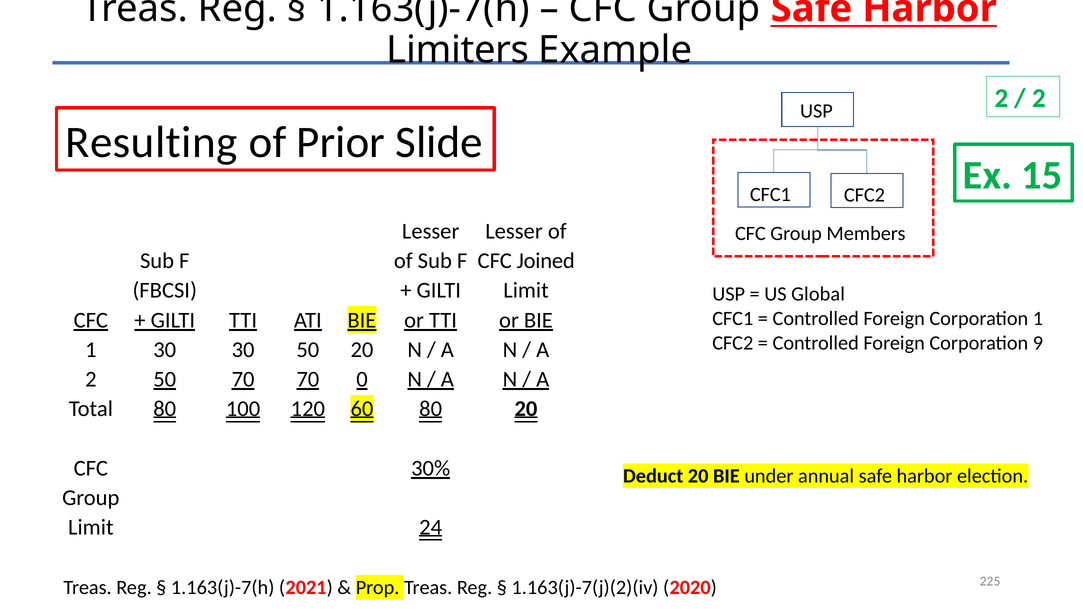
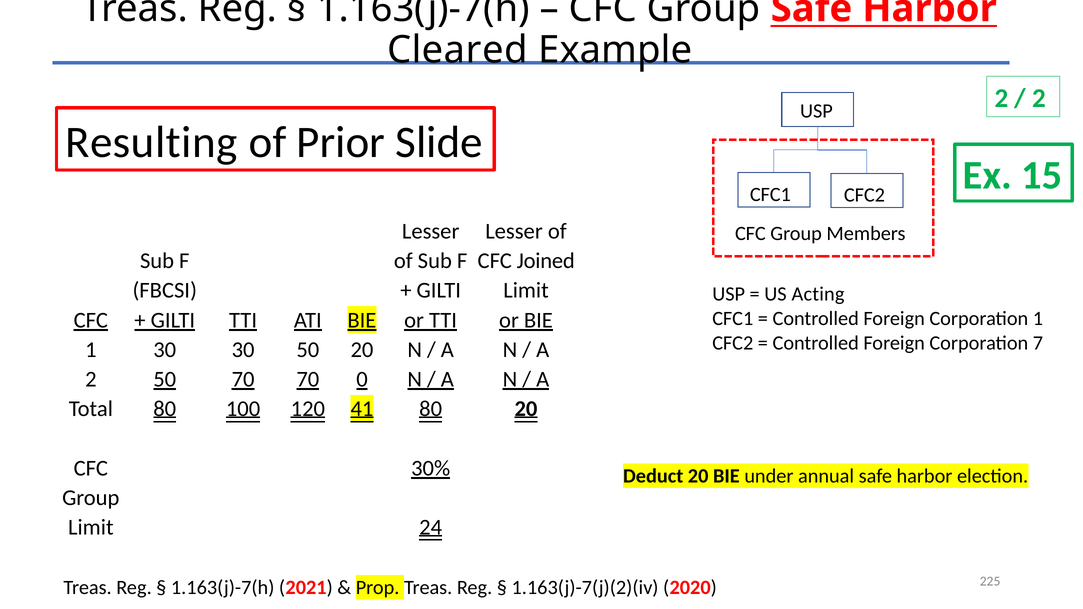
Limiters: Limiters -> Cleared
Global: Global -> Acting
9: 9 -> 7
60: 60 -> 41
